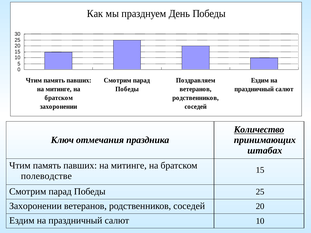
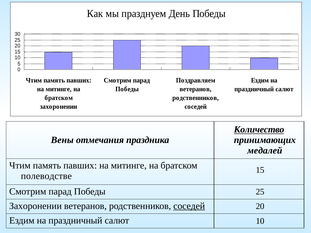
Ключ: Ключ -> Вены
штабах: штабах -> медалей
соседей at (189, 206) underline: none -> present
